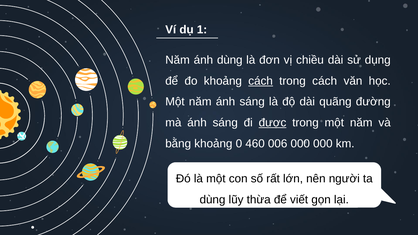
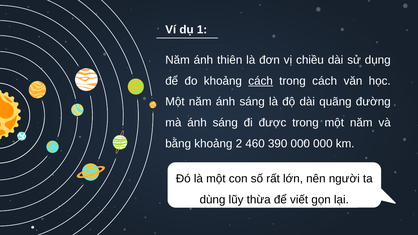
ánh dùng: dùng -> thiên
được underline: present -> none
0: 0 -> 2
006: 006 -> 390
